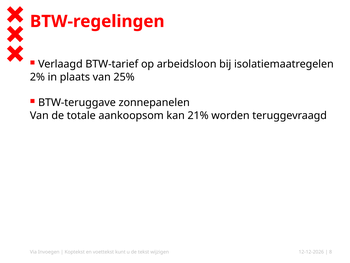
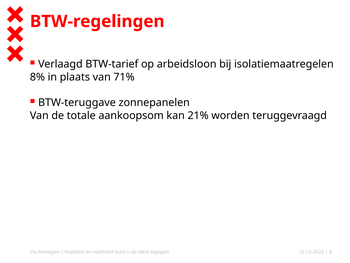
2%: 2% -> 8%
25%: 25% -> 71%
